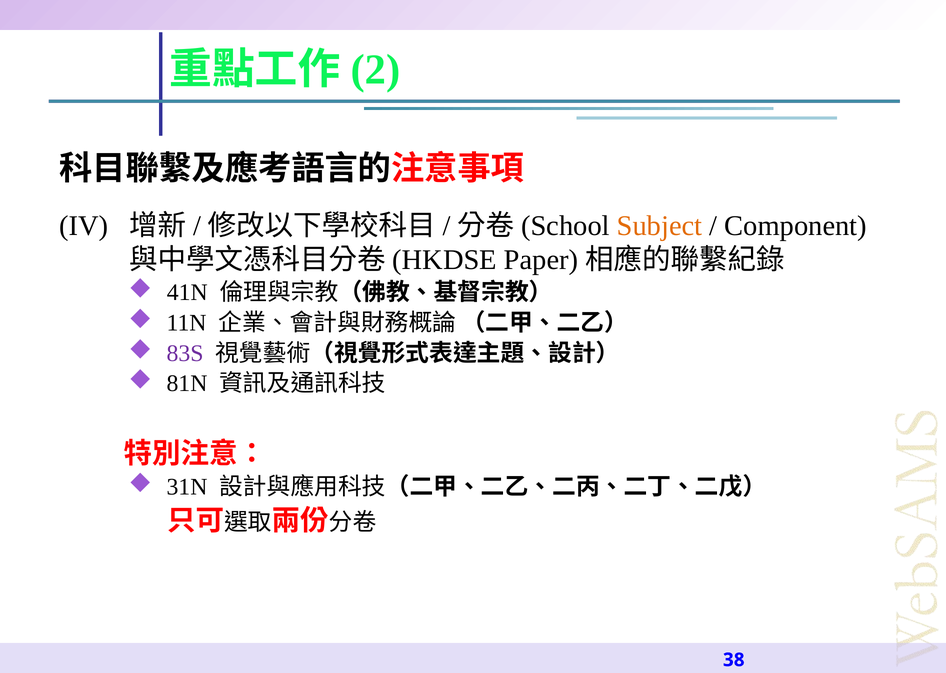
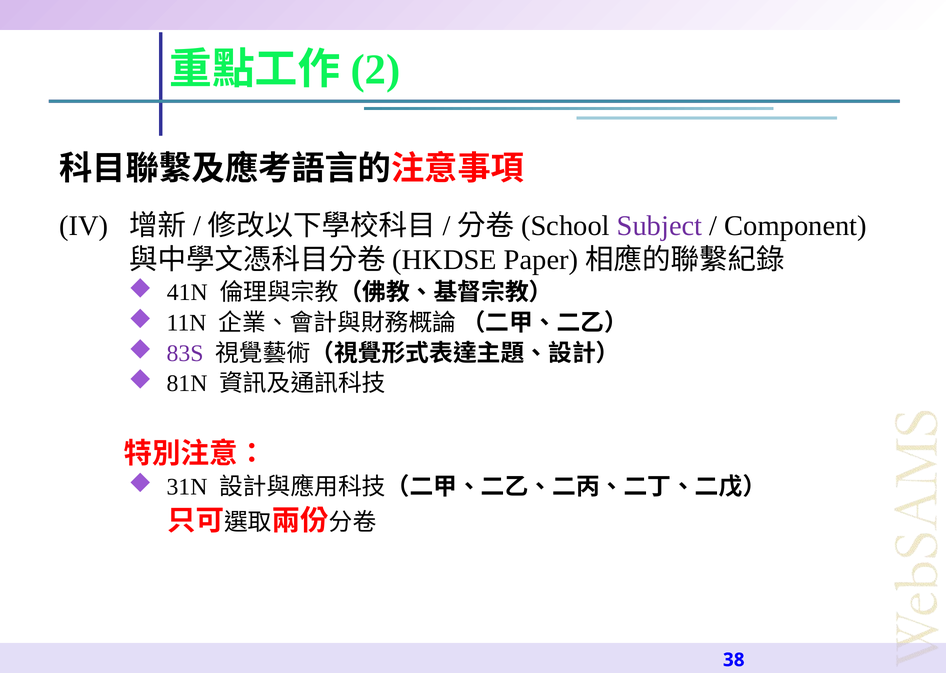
Subject colour: orange -> purple
